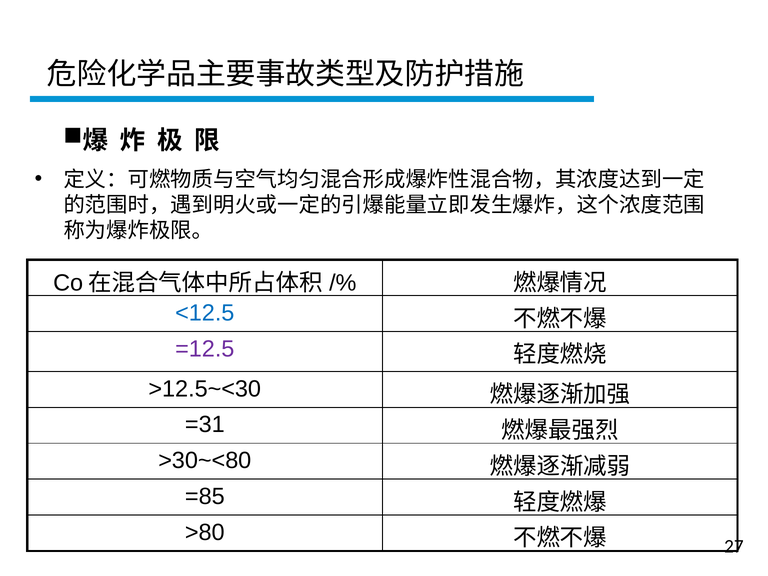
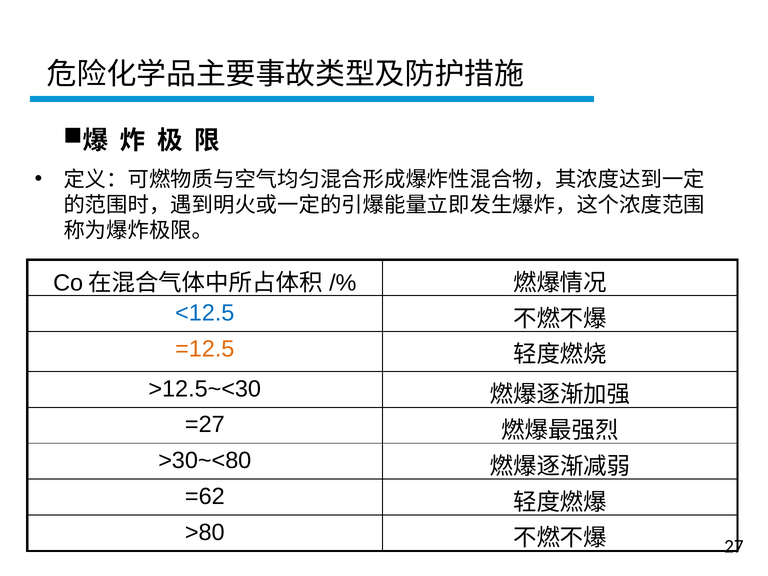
=12.5 colour: purple -> orange
=31: =31 -> =27
=85: =85 -> =62
